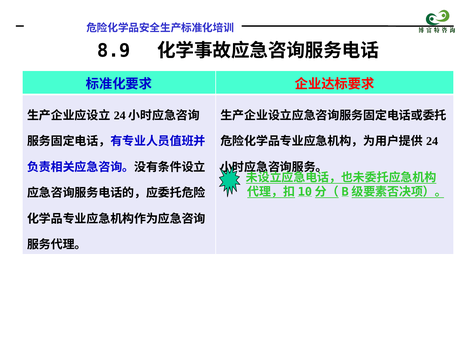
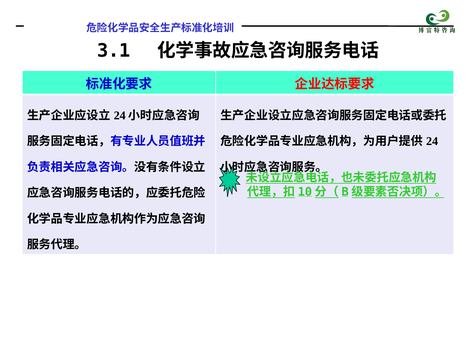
8.9: 8.9 -> 3.1
